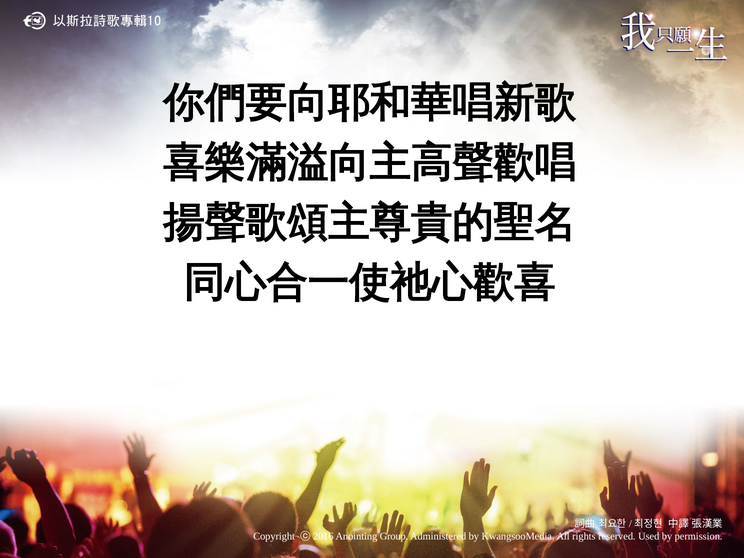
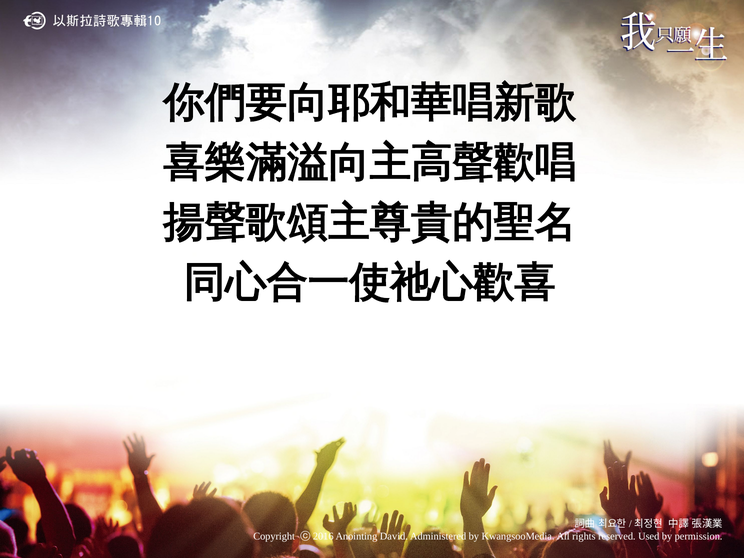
Group: Group -> David
